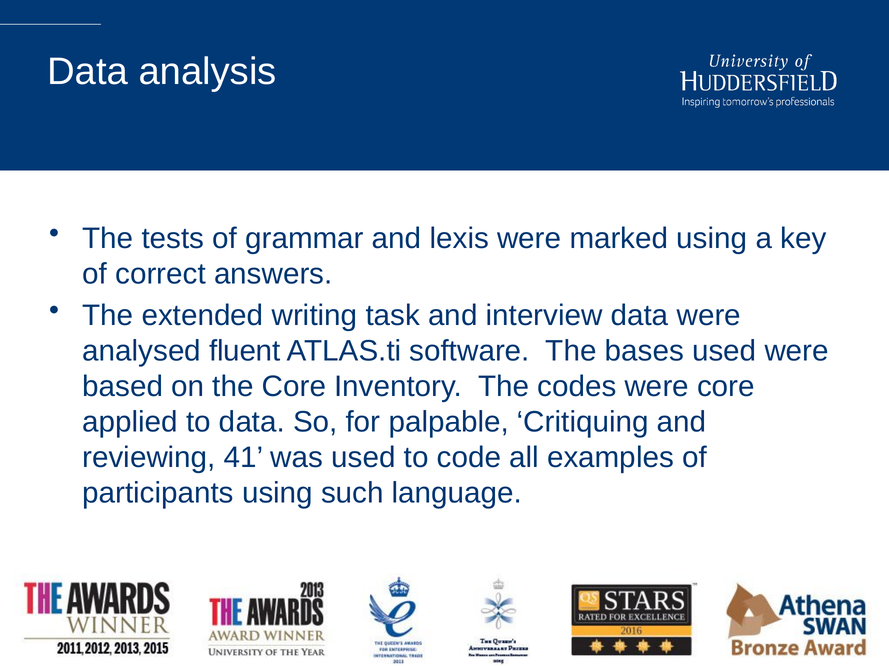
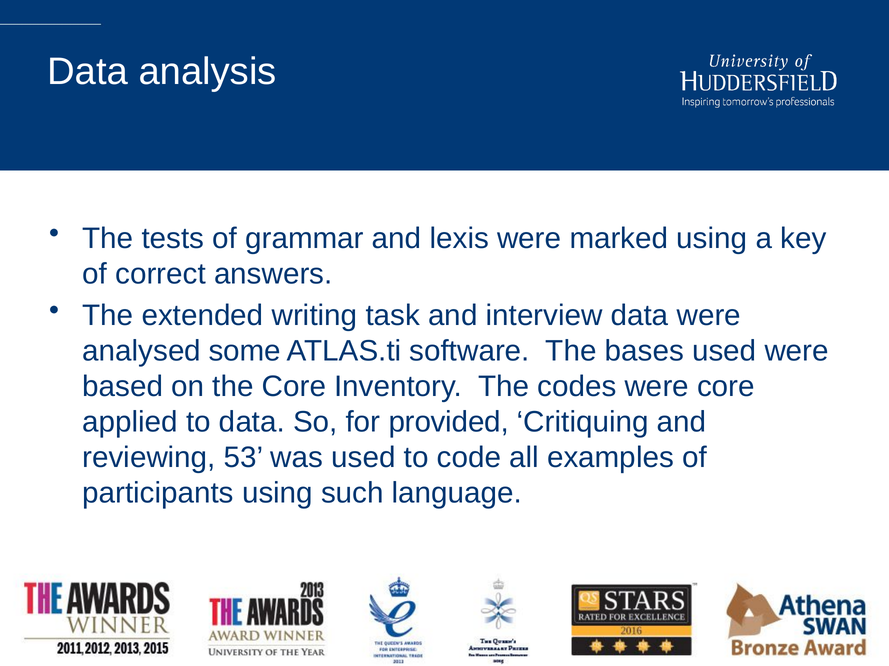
fluent: fluent -> some
palpable: palpable -> provided
41: 41 -> 53
